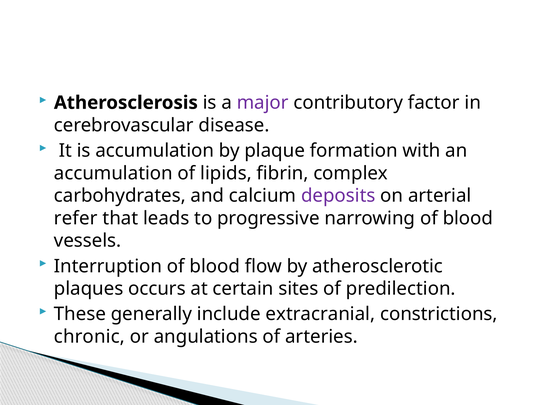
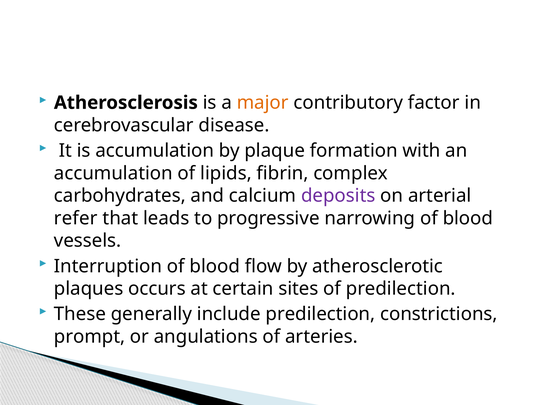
major colour: purple -> orange
include extracranial: extracranial -> predilection
chronic: chronic -> prompt
